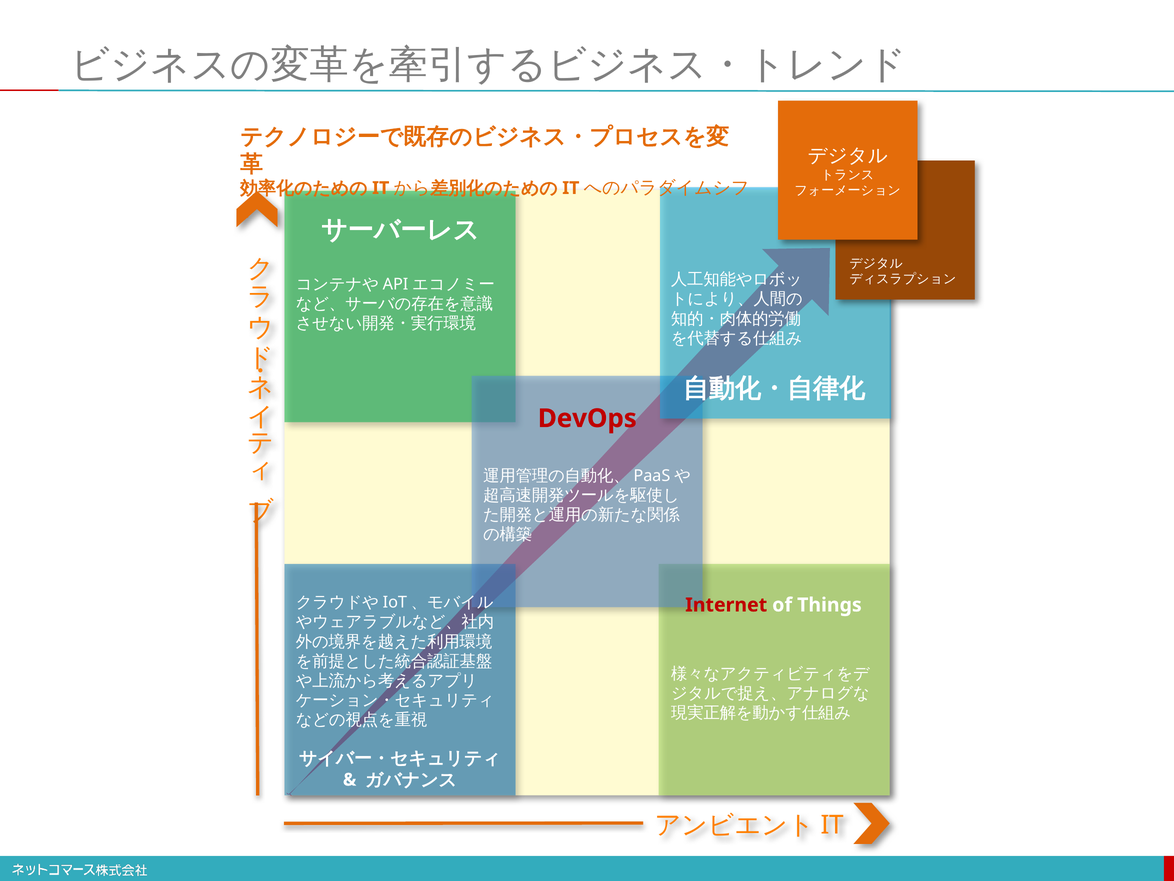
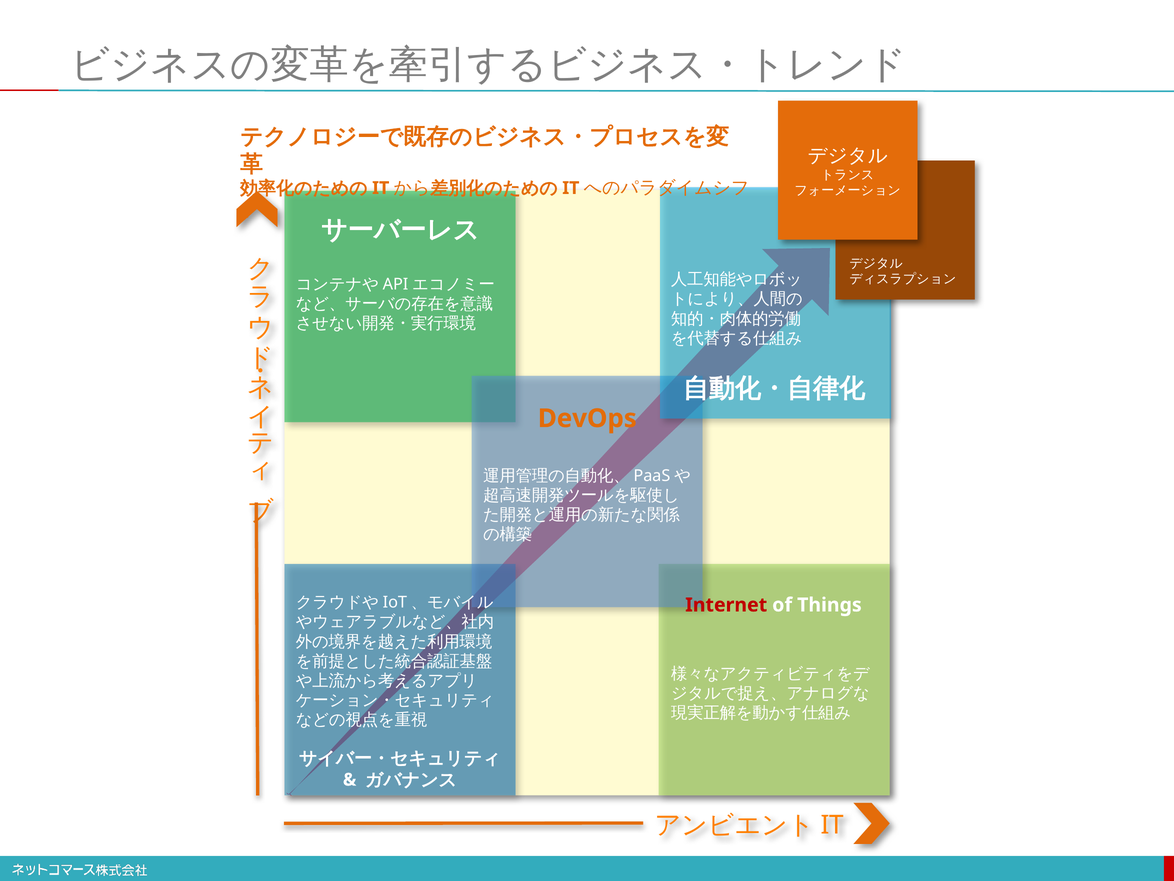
DevOps colour: red -> orange
